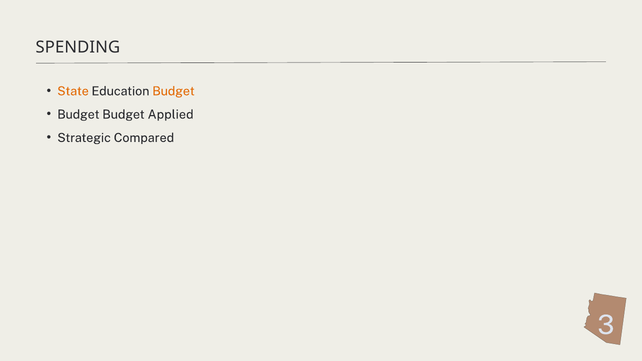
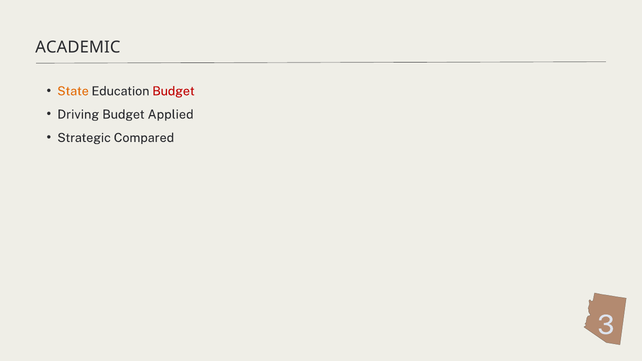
SPENDING: SPENDING -> ACADEMIC
Budget at (174, 91) colour: orange -> red
Budget at (78, 115): Budget -> Driving
